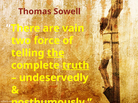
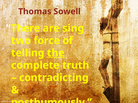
vain: vain -> sing
truth underline: present -> none
undeservedly: undeservedly -> contradicting
